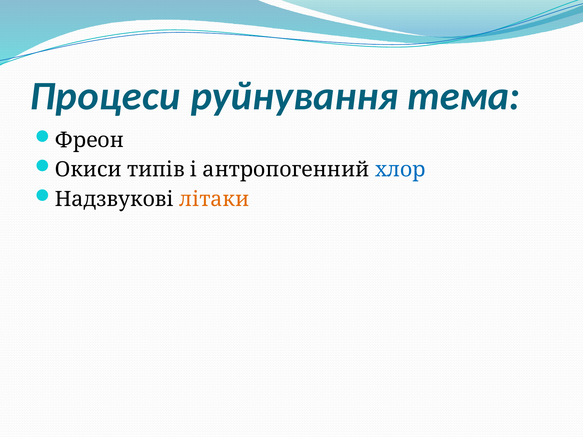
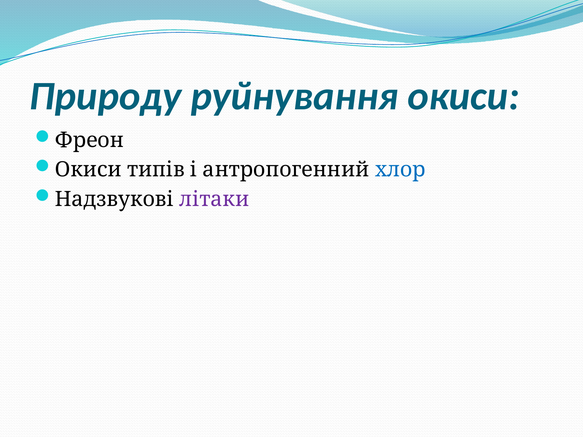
Процеси: Процеси -> Природу
руйнування тема: тема -> окиси
літаки colour: orange -> purple
